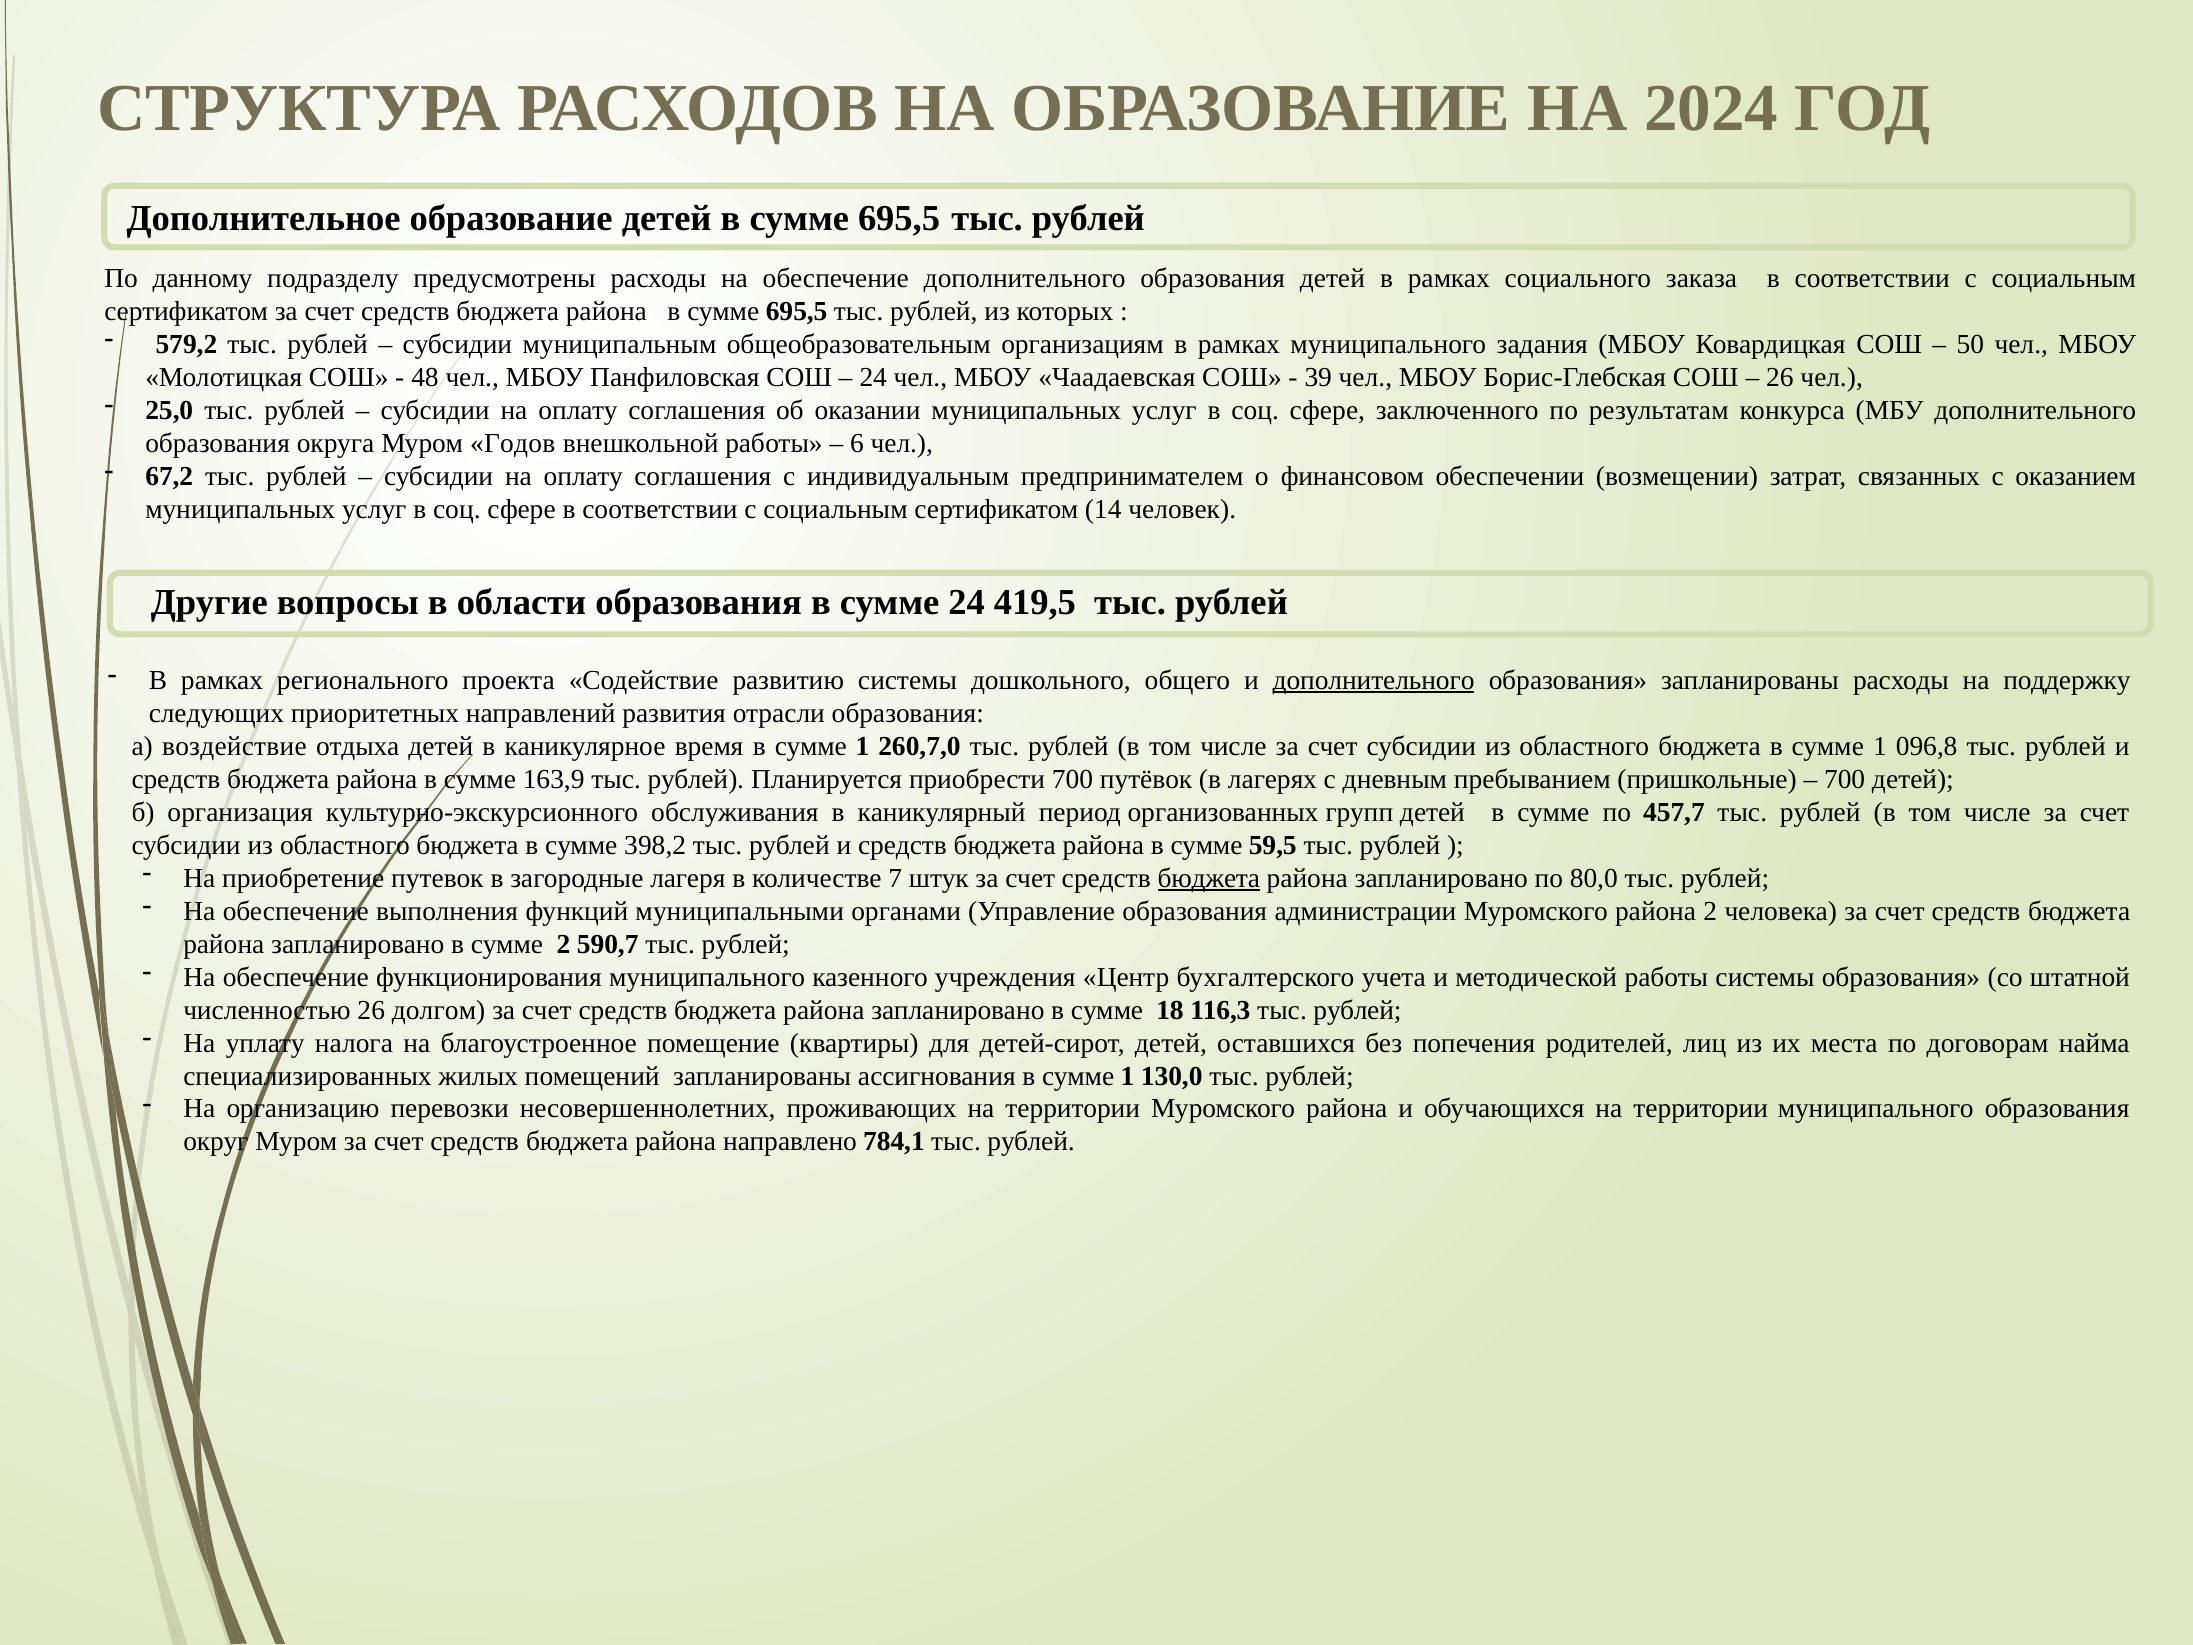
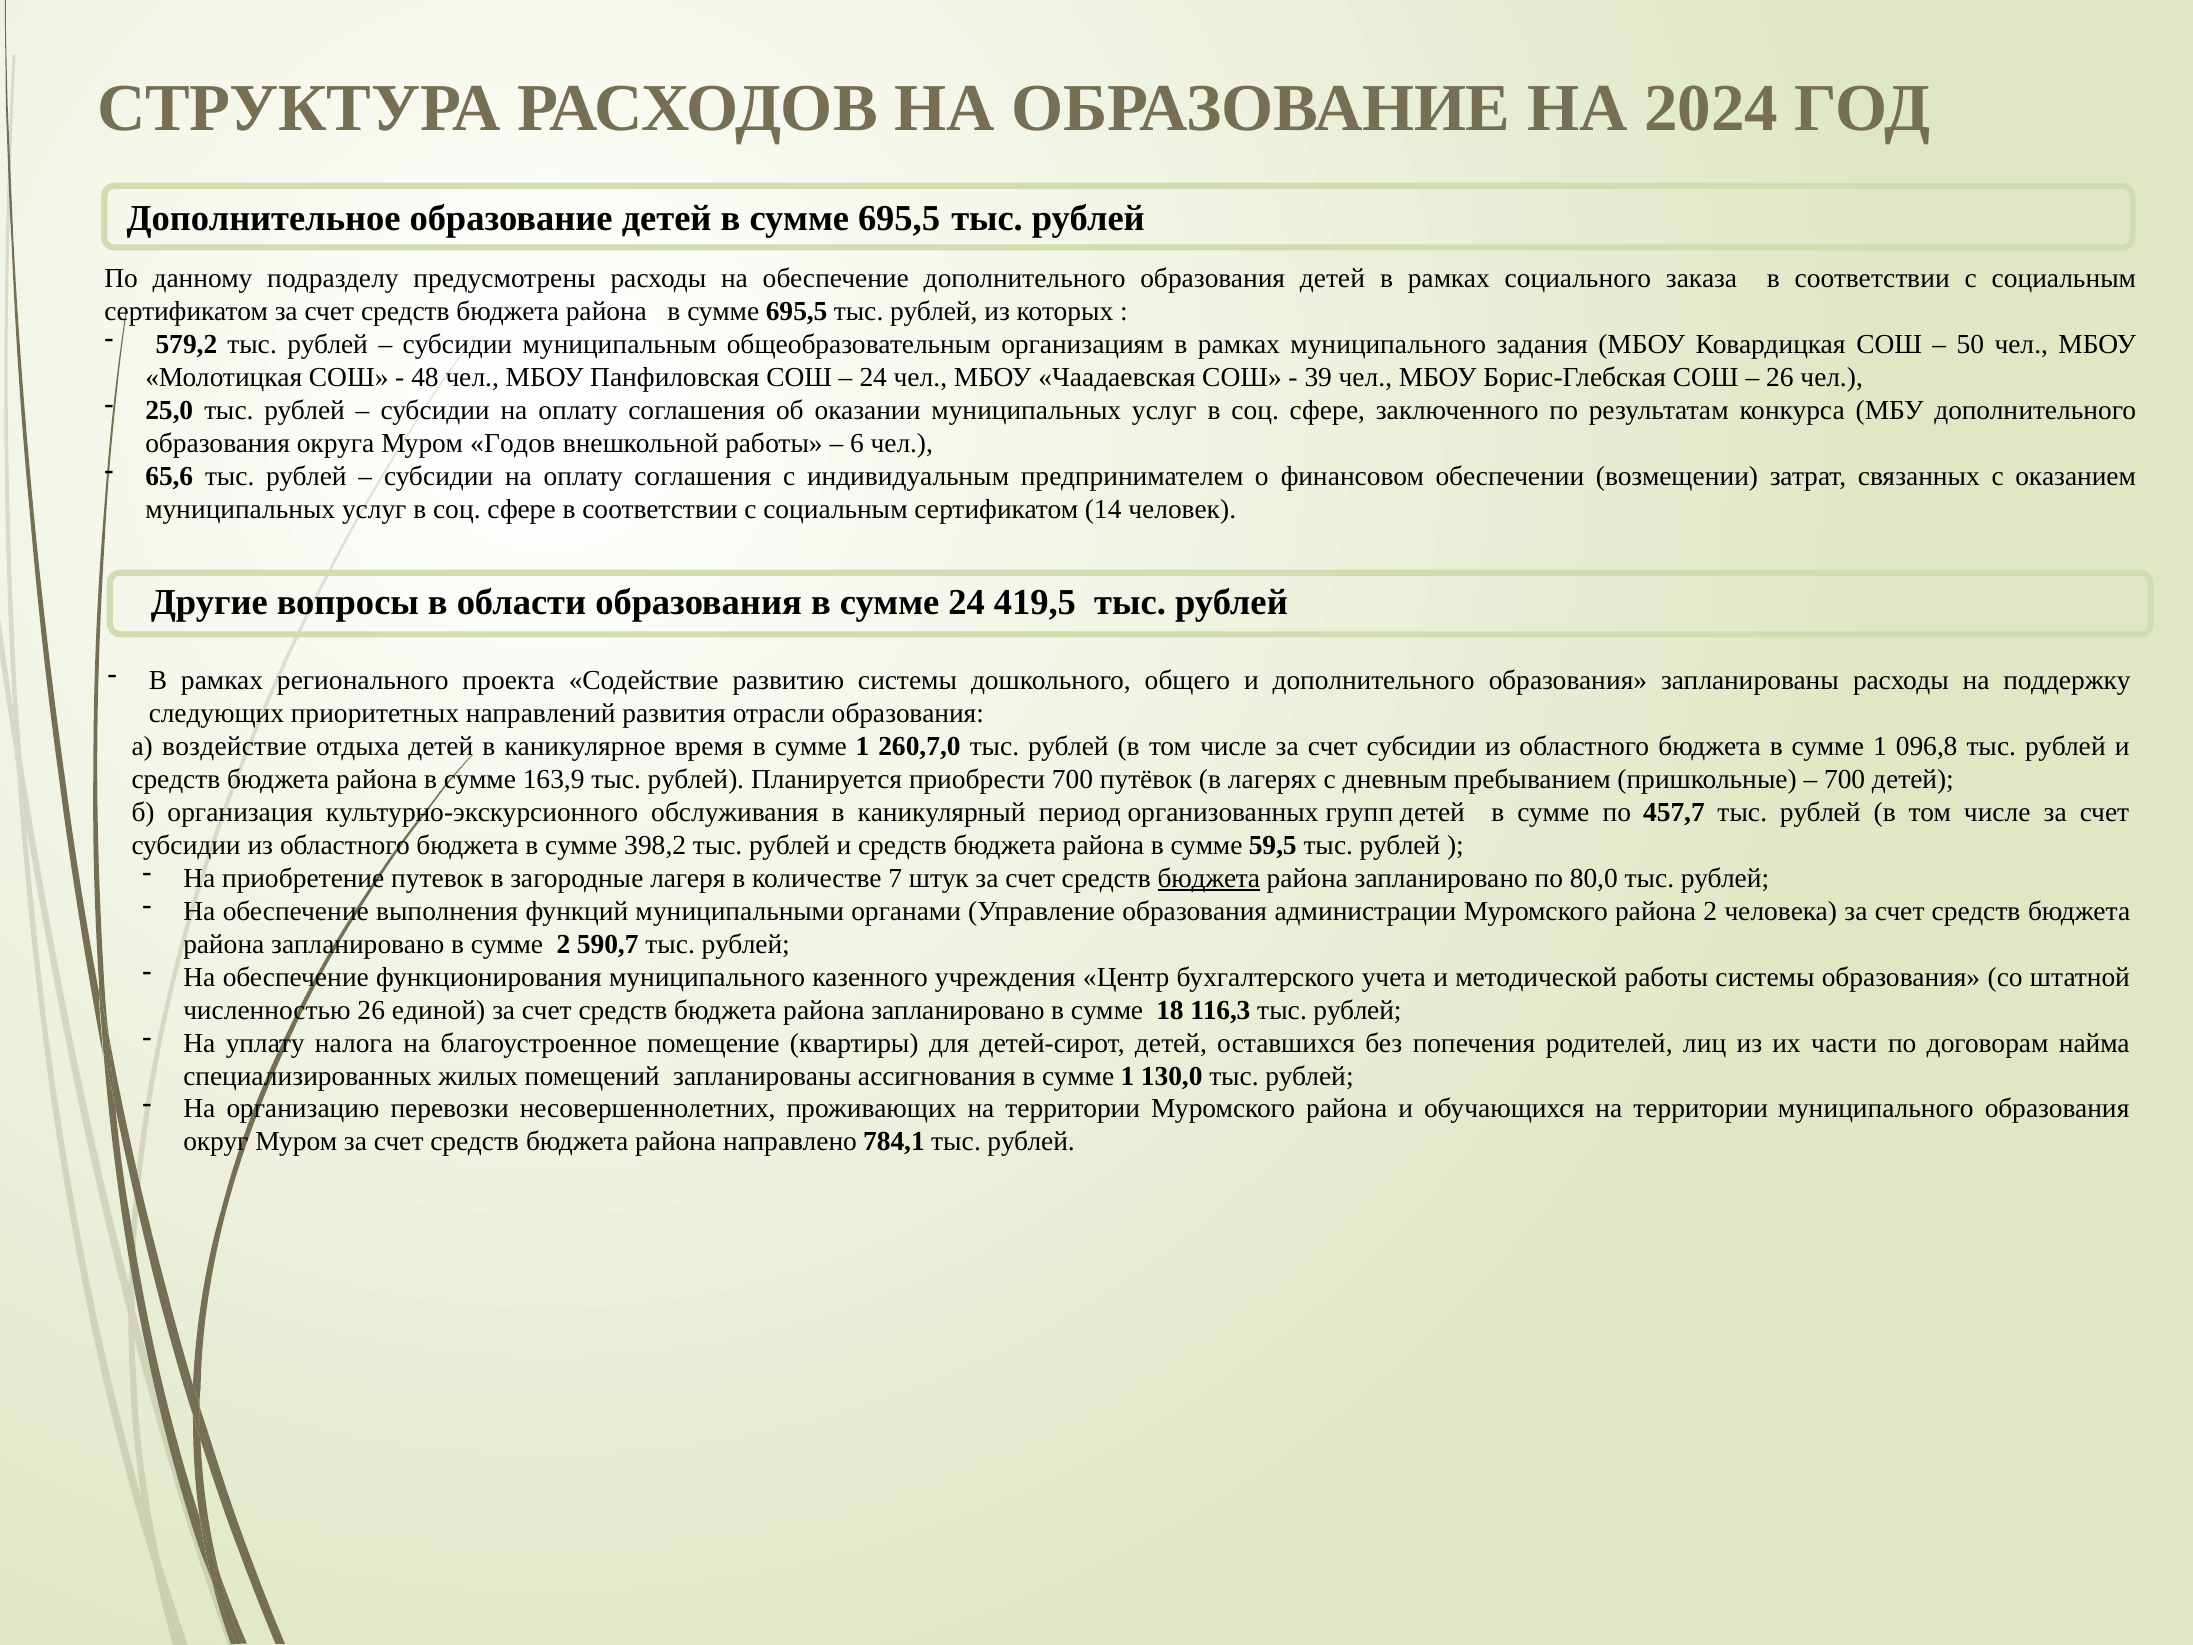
67,2: 67,2 -> 65,6
дополнительного at (1374, 680) underline: present -> none
долгом: долгом -> единой
места: места -> части
